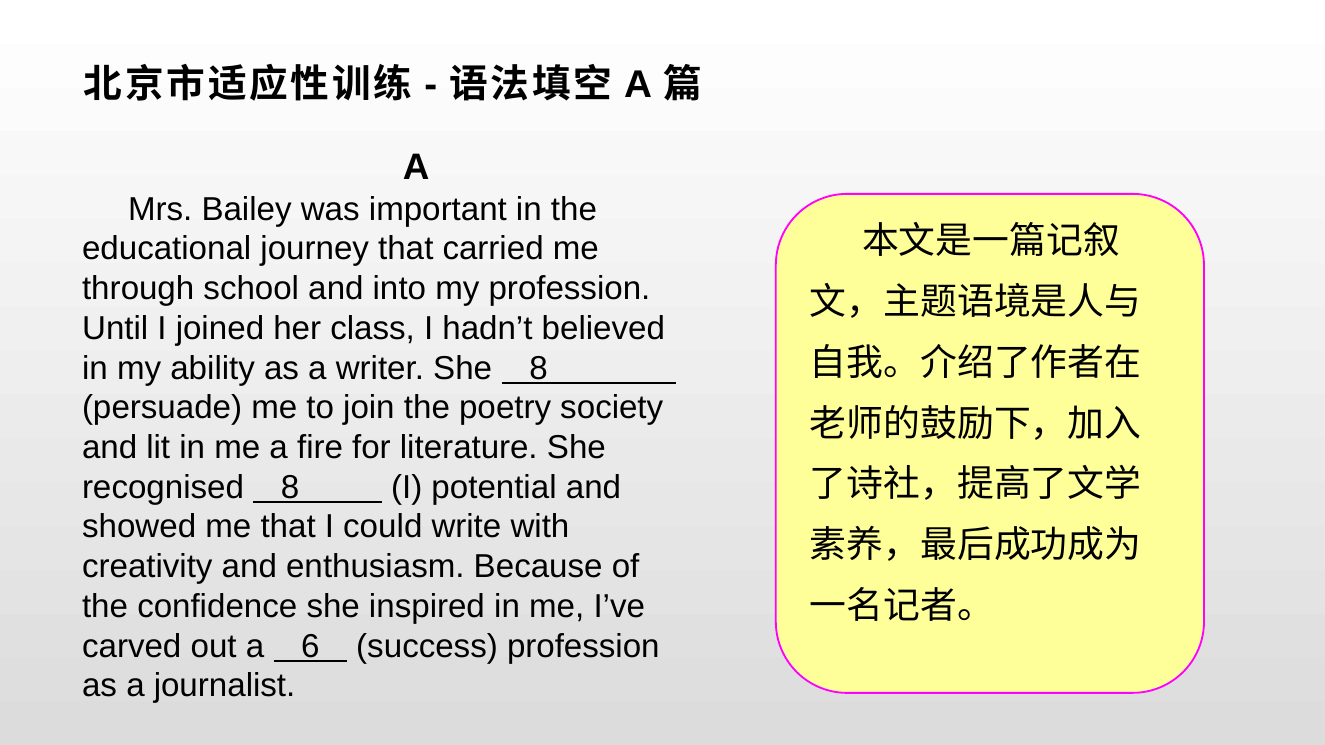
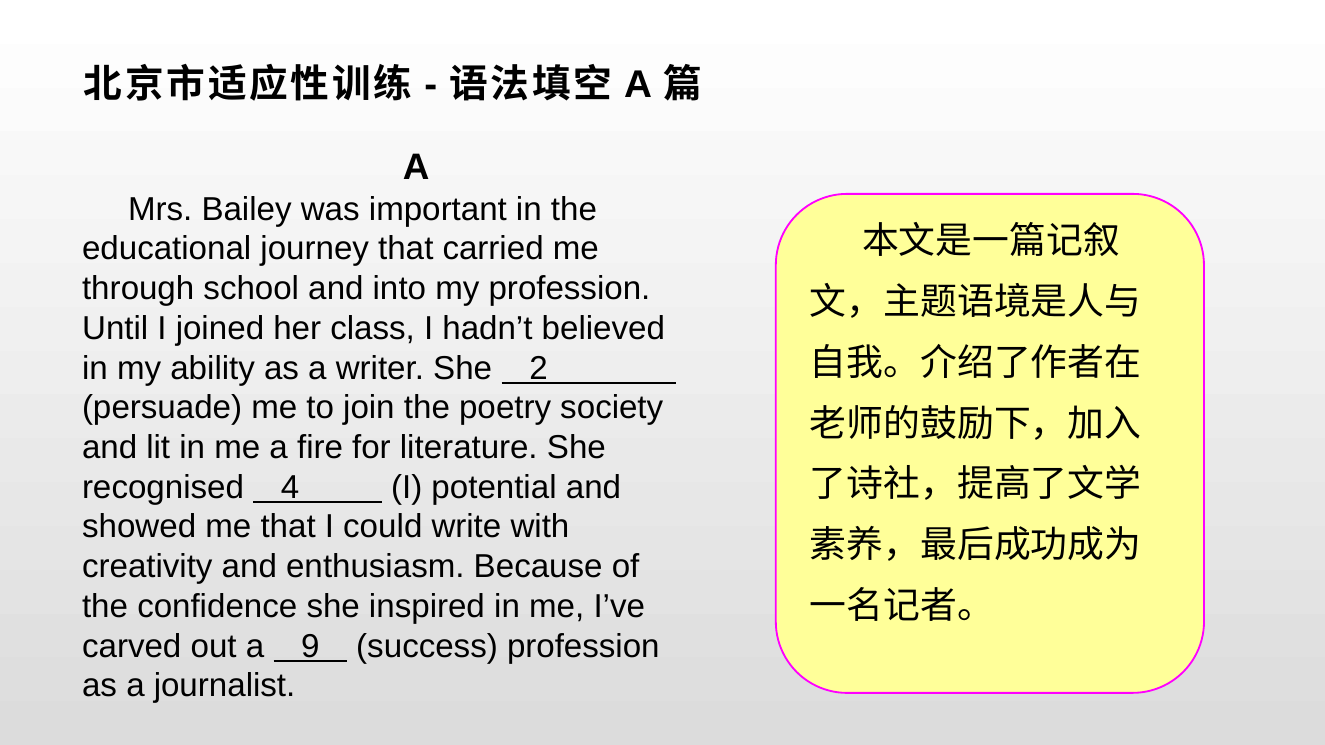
She 8: 8 -> 2
recognised 8: 8 -> 4
6: 6 -> 9
